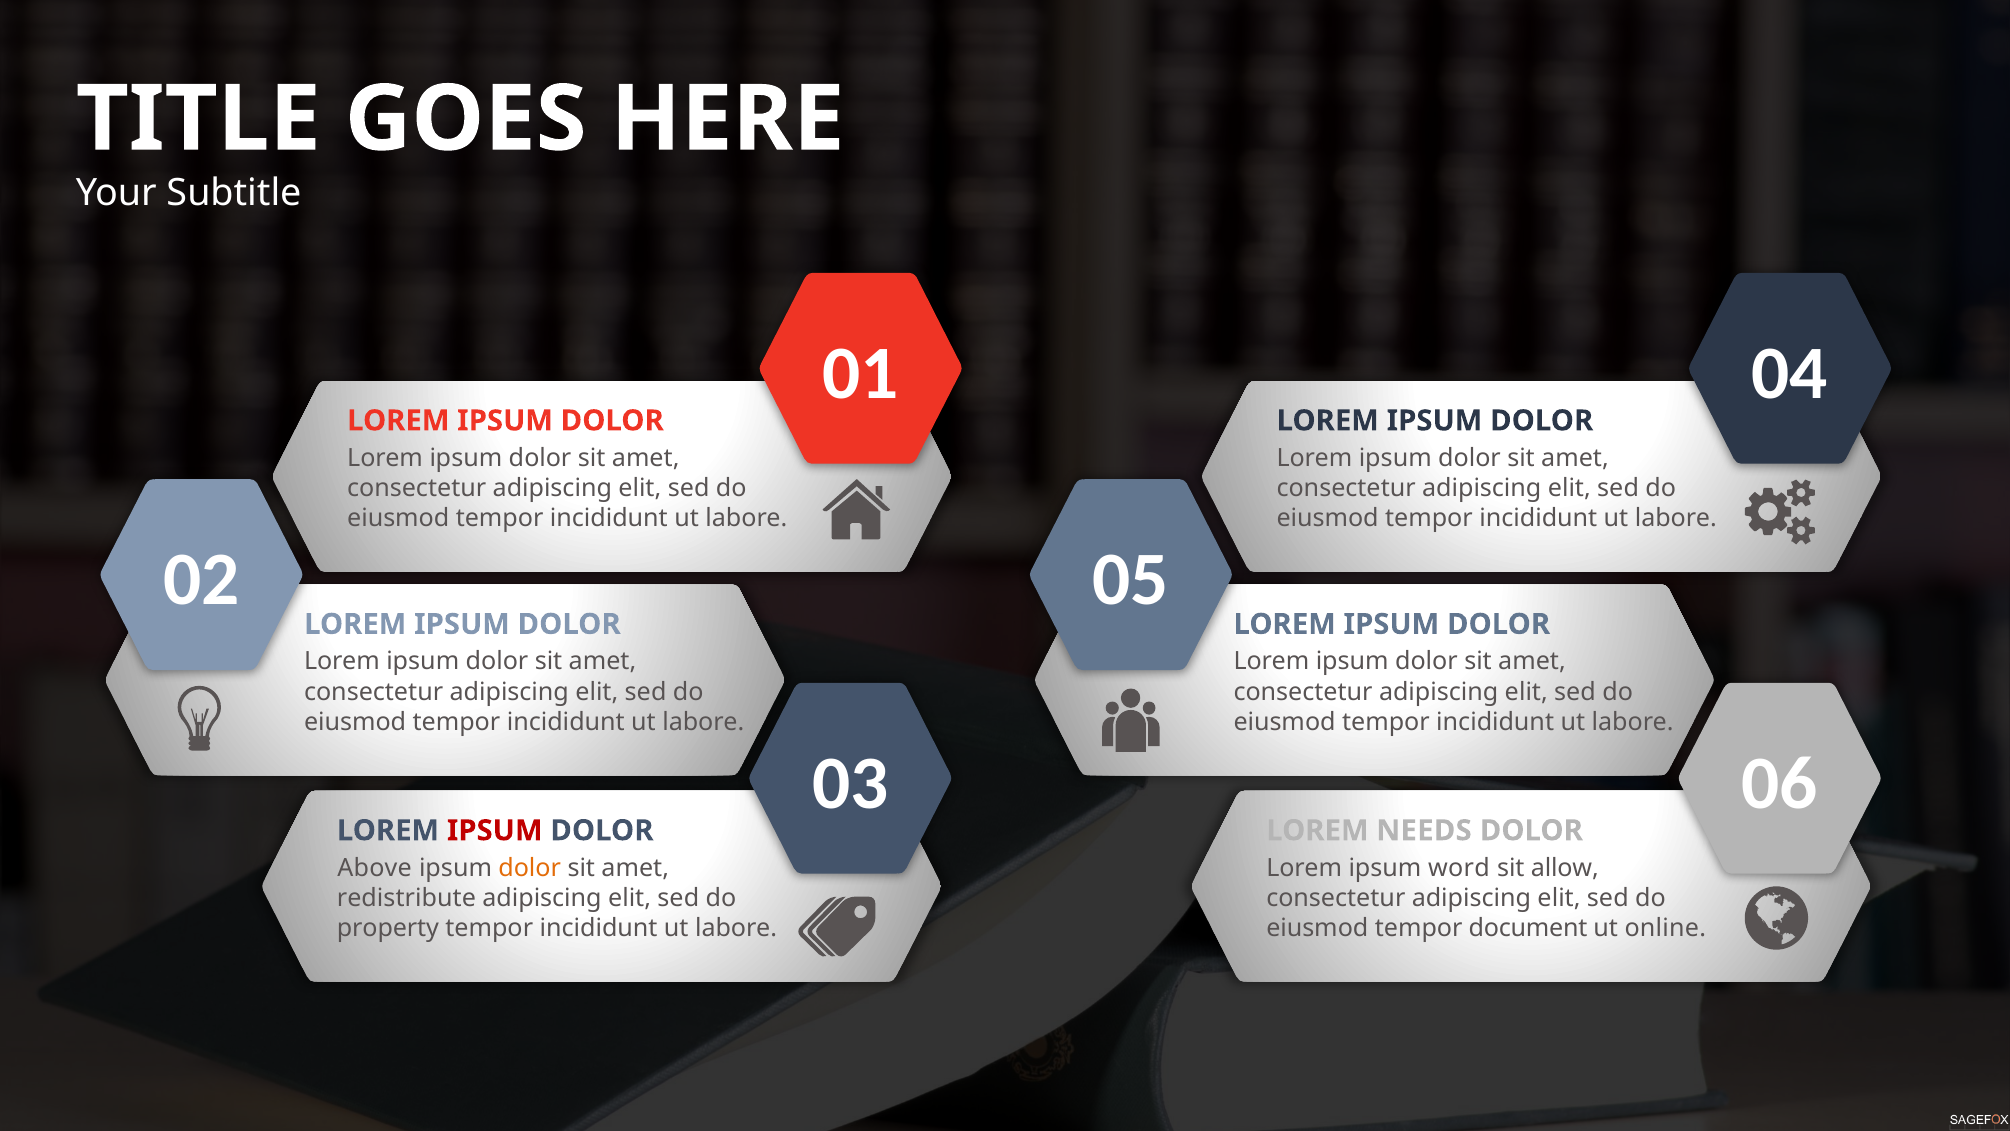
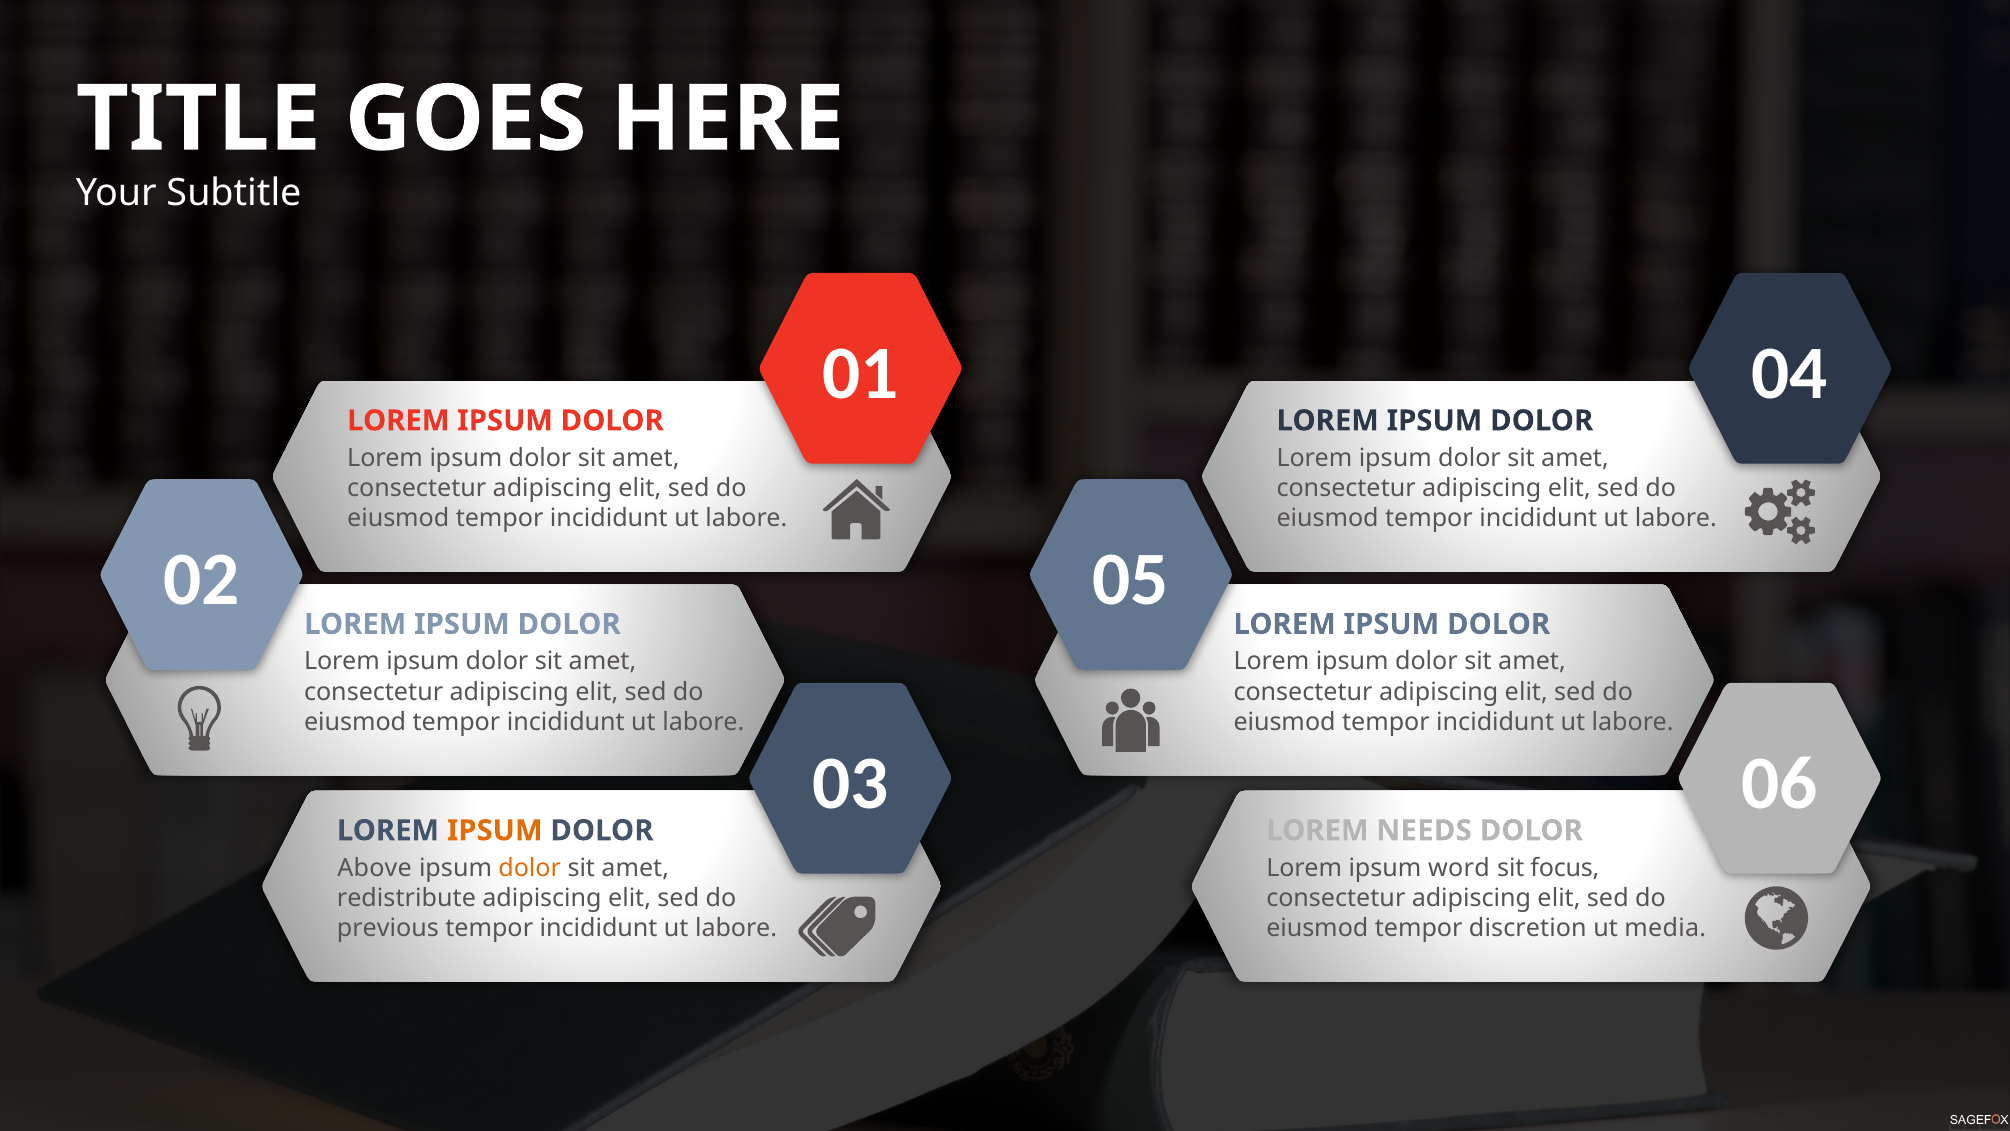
IPSUM at (495, 830) colour: red -> orange
allow: allow -> focus
property: property -> previous
document: document -> discretion
online: online -> media
